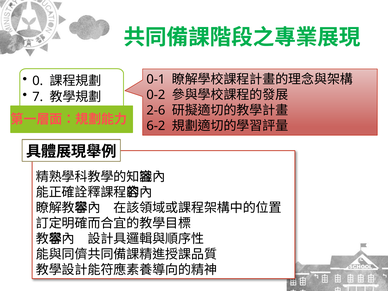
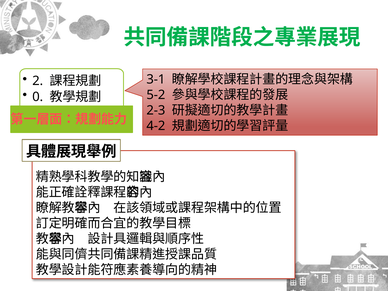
0: 0 -> 2
0-1: 0-1 -> 3-1
7: 7 -> 0
0-2: 0-2 -> 5-2
2-6: 2-6 -> 2-3
6-2: 6-2 -> 4-2
